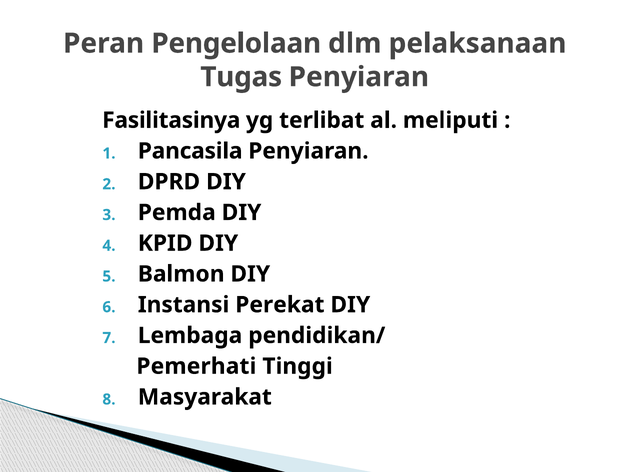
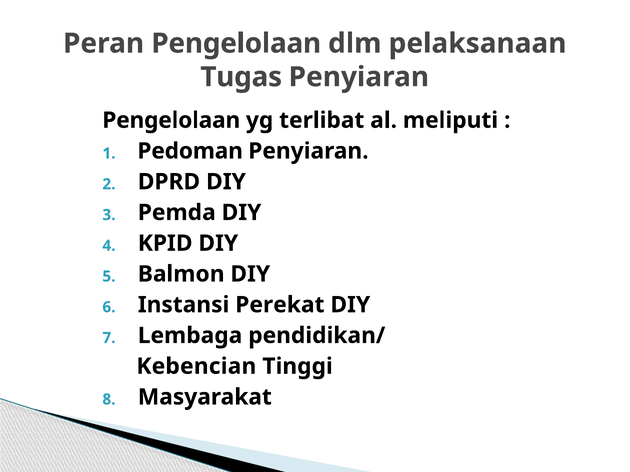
Fasilitasinya at (171, 120): Fasilitasinya -> Pengelolaan
Pancasila: Pancasila -> Pedoman
Pemerhati: Pemerhati -> Kebencian
